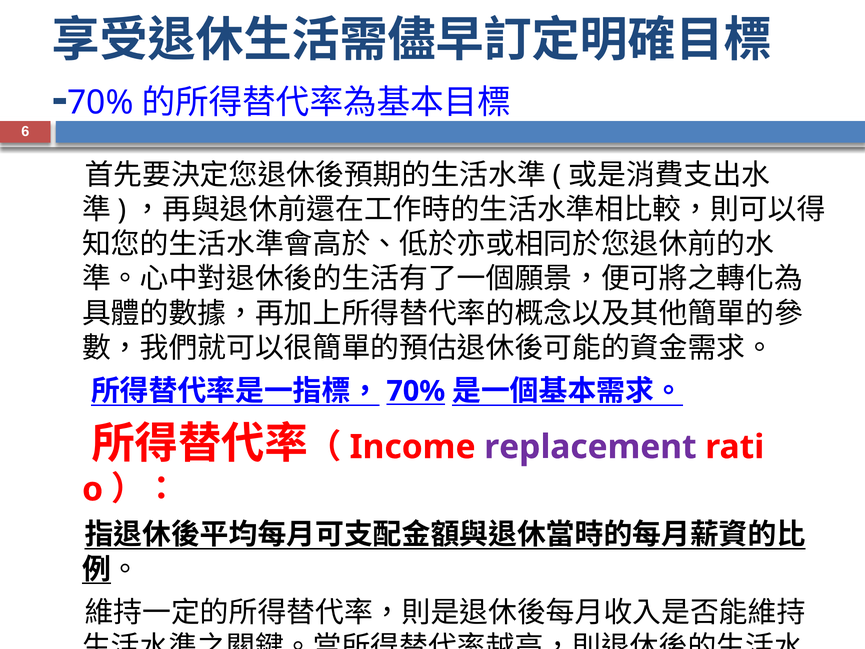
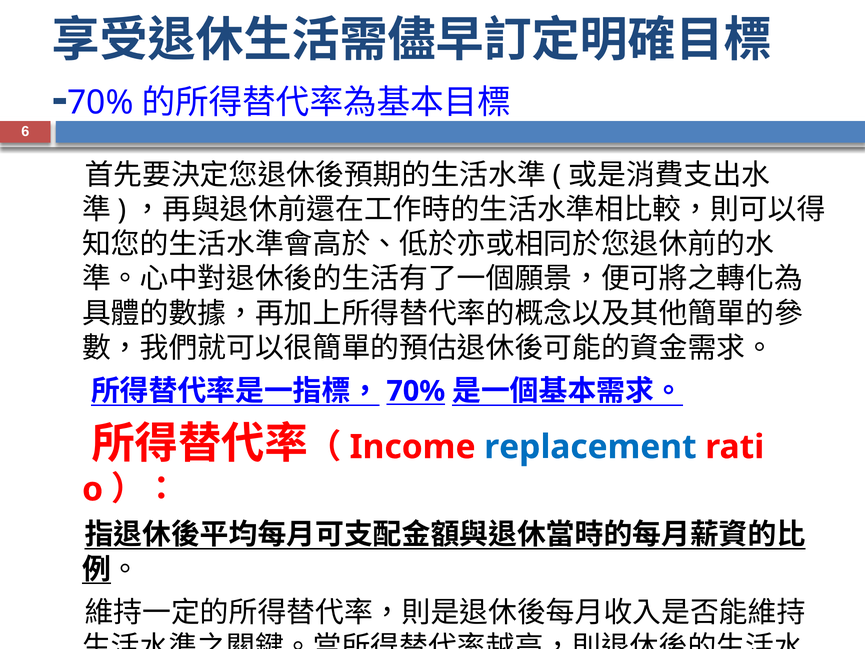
replacement colour: purple -> blue
